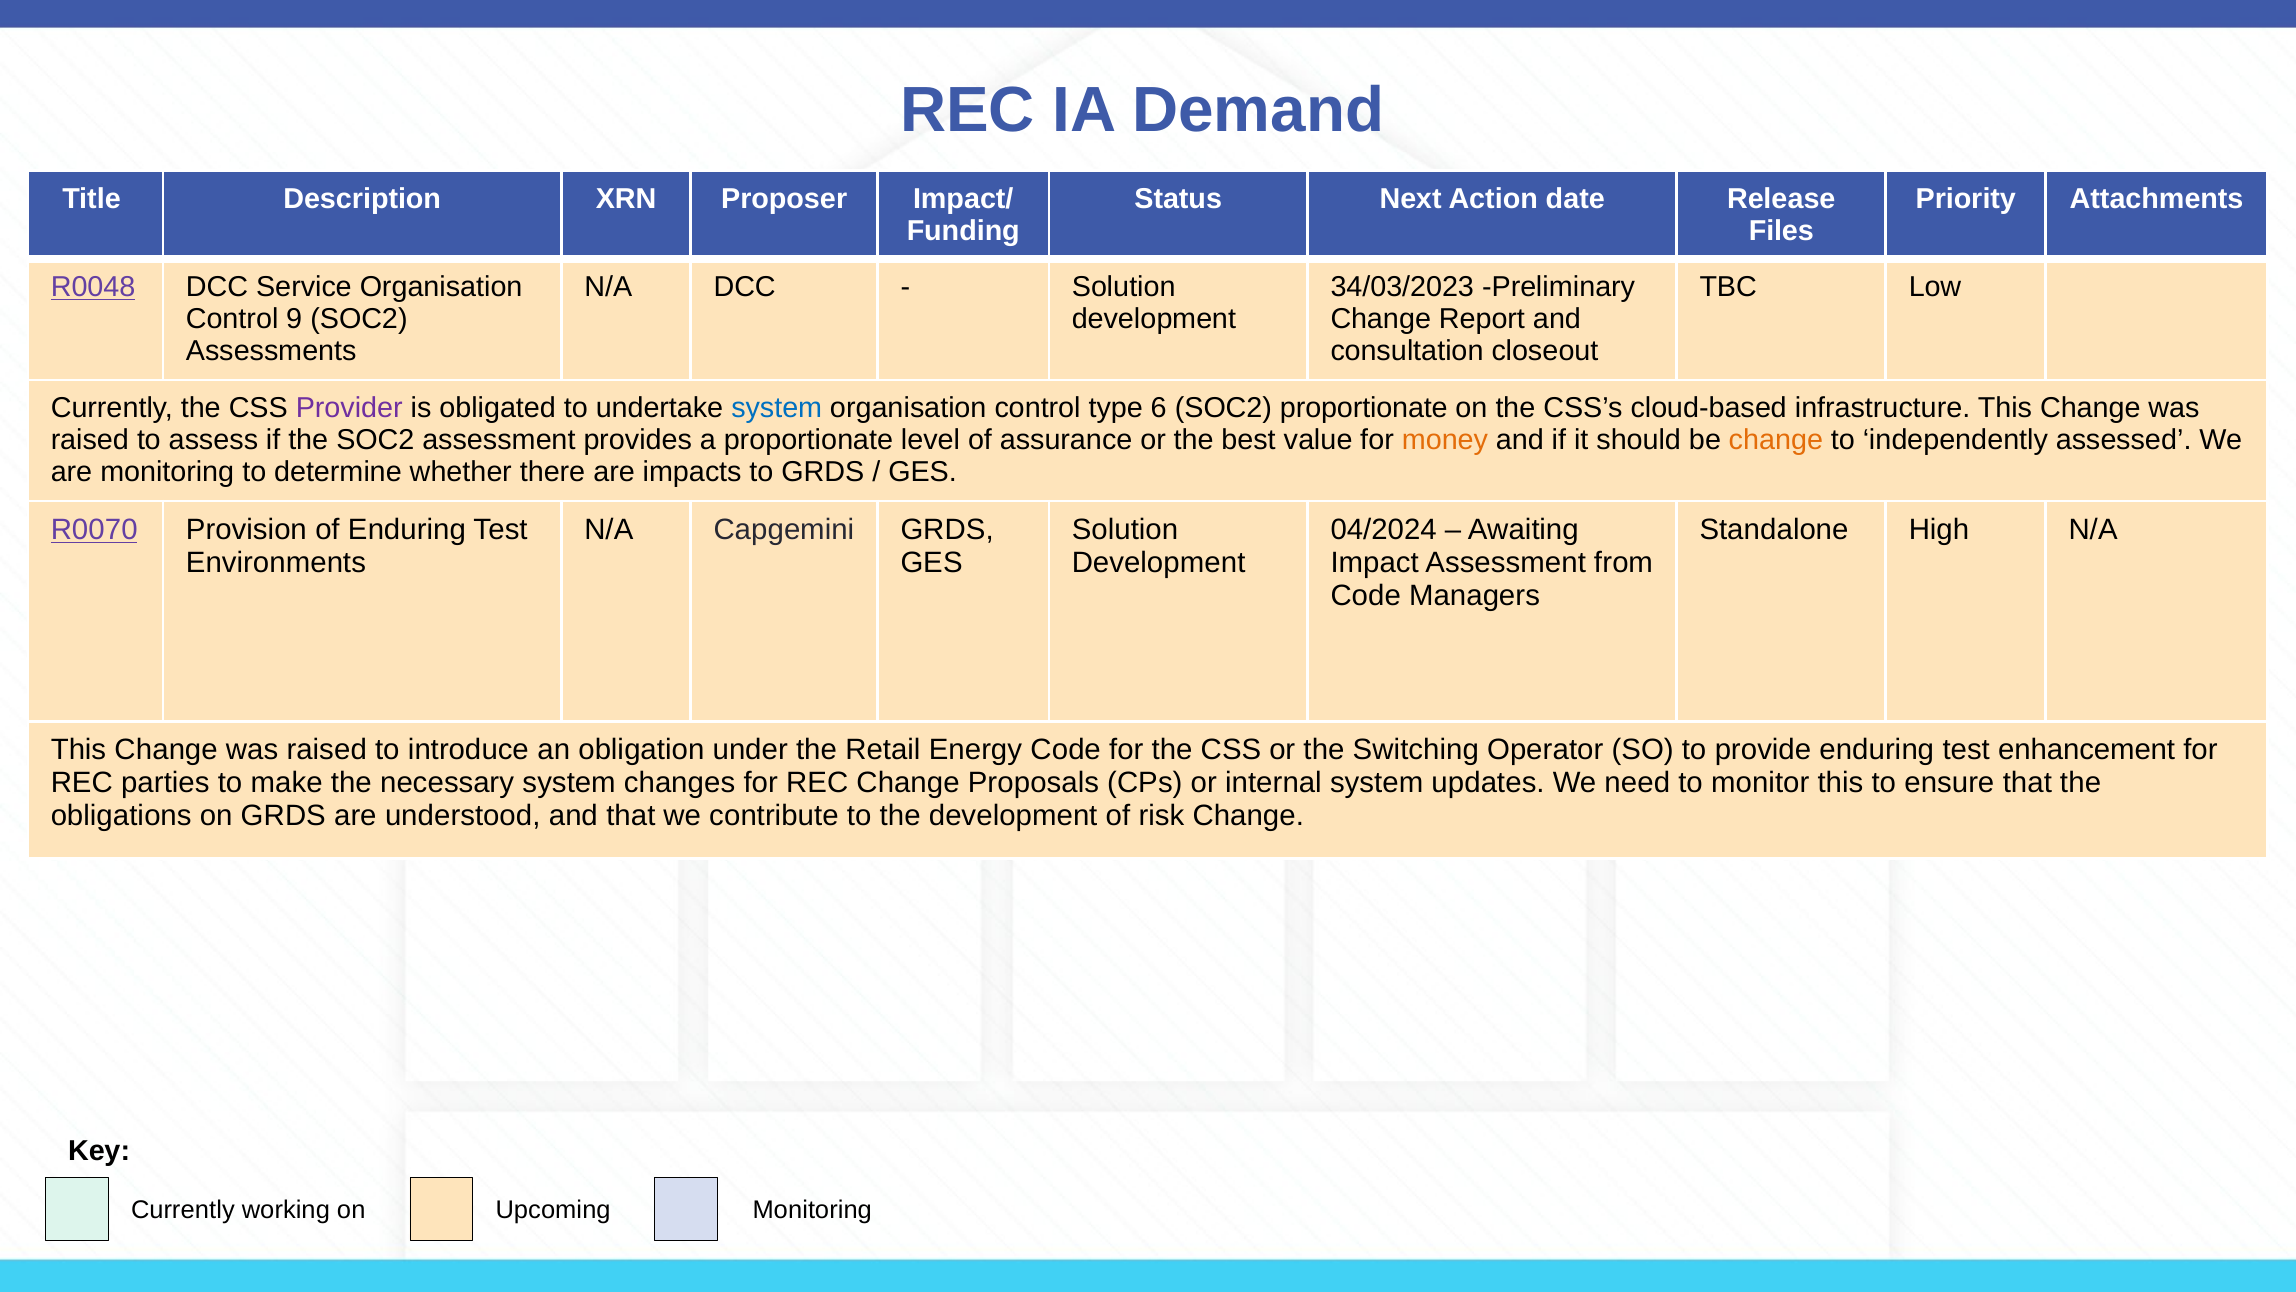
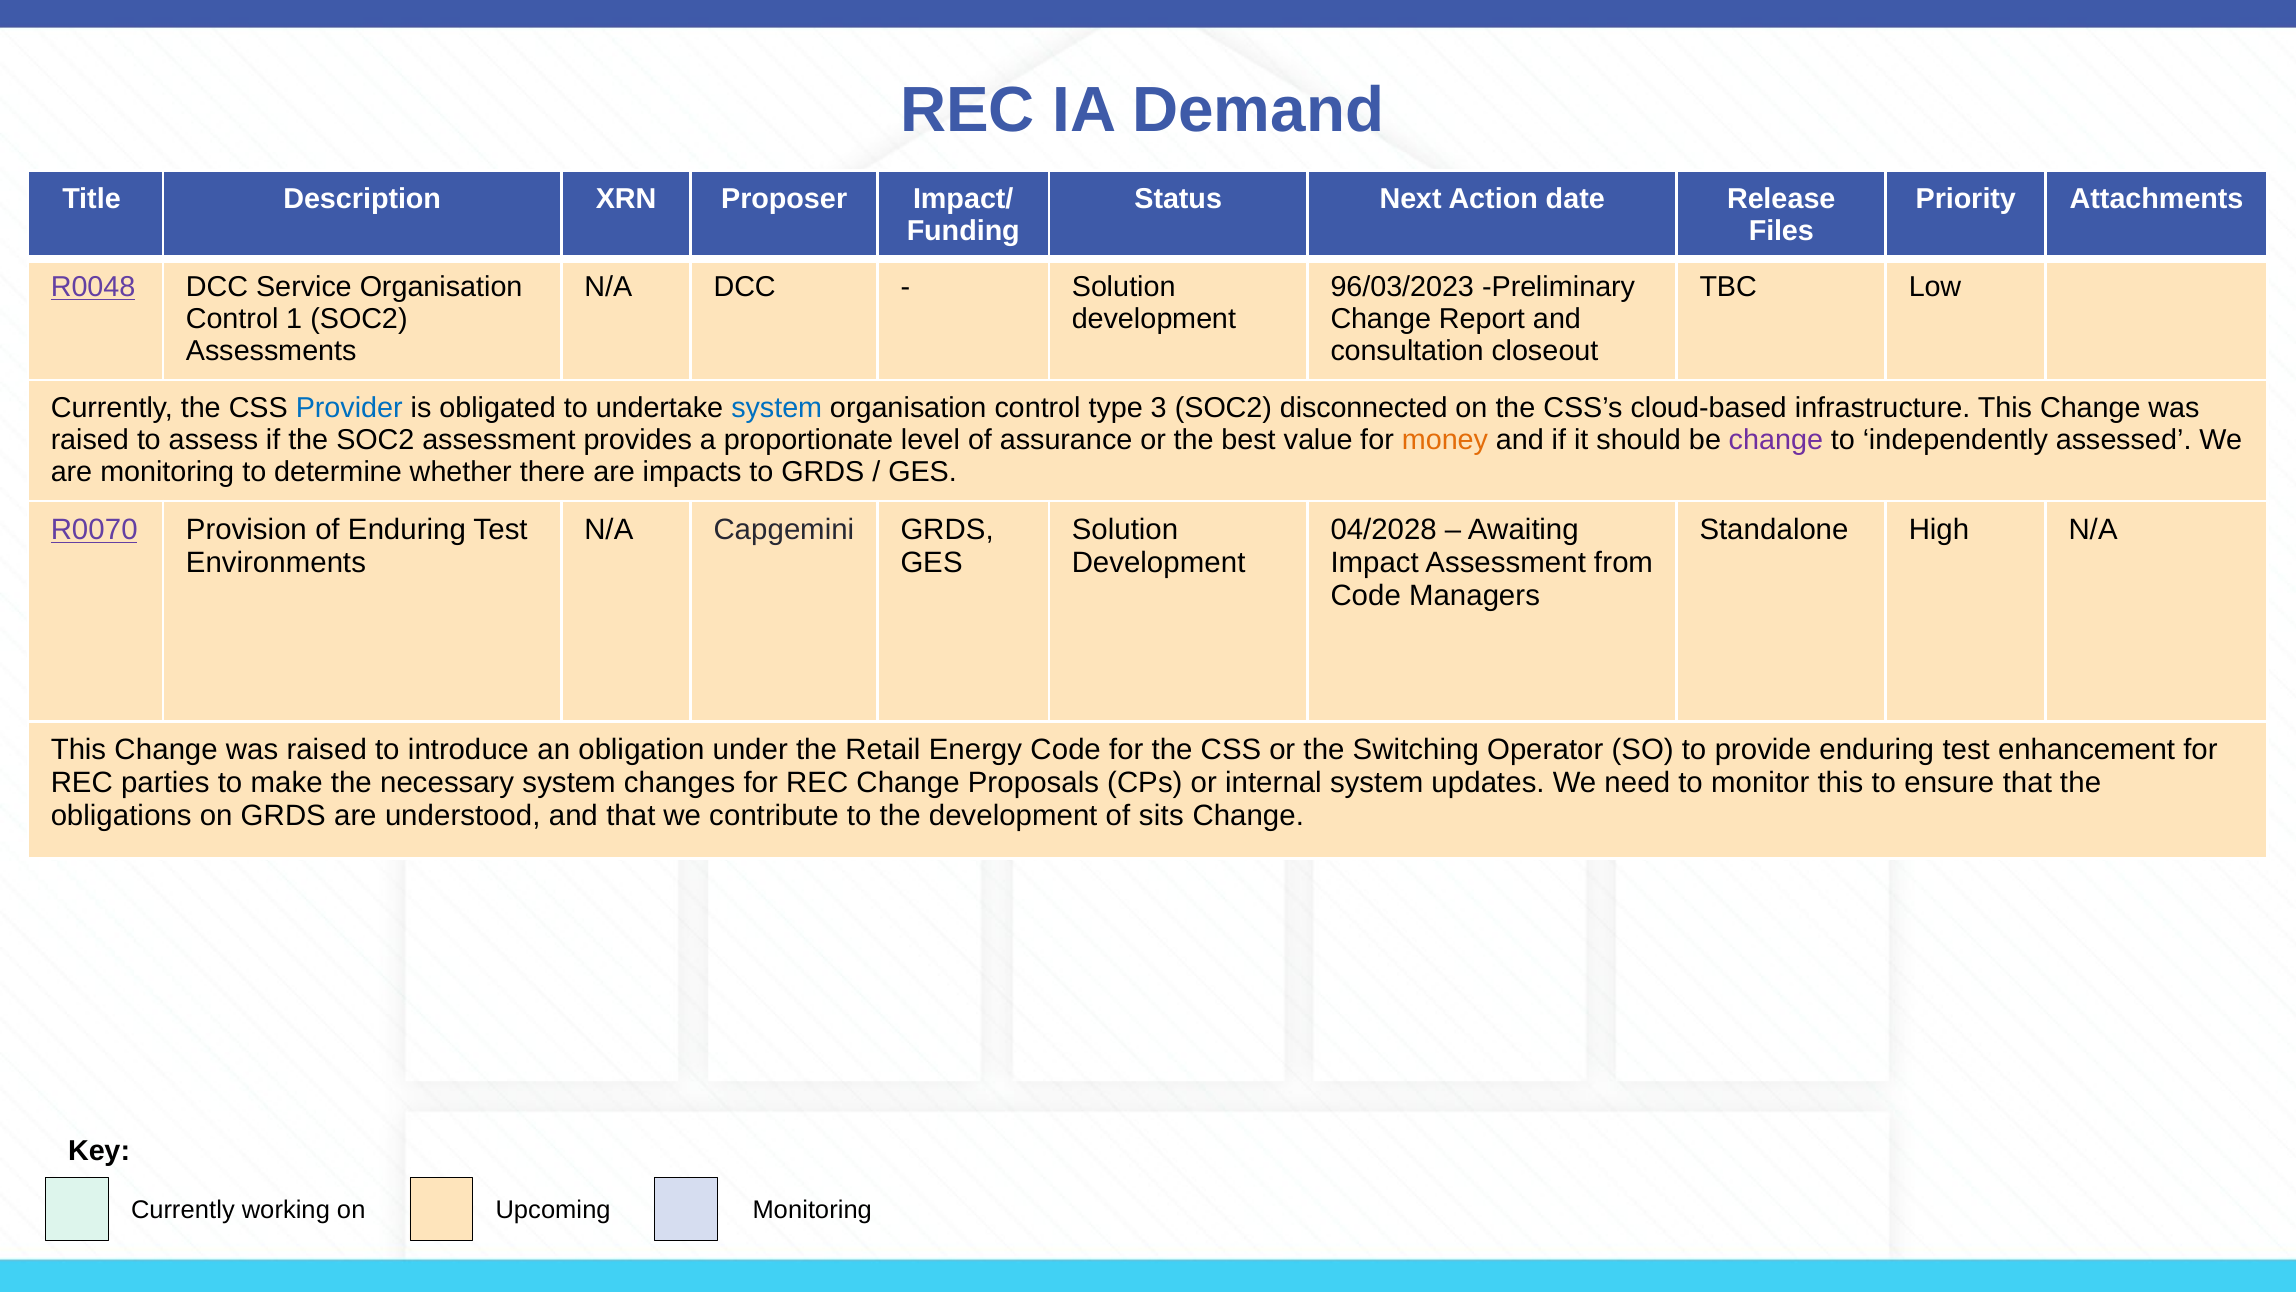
34/03/2023: 34/03/2023 -> 96/03/2023
9: 9 -> 1
Provider colour: purple -> blue
6: 6 -> 3
SOC2 proportionate: proportionate -> disconnected
change at (1776, 440) colour: orange -> purple
04/2024: 04/2024 -> 04/2028
risk: risk -> sits
